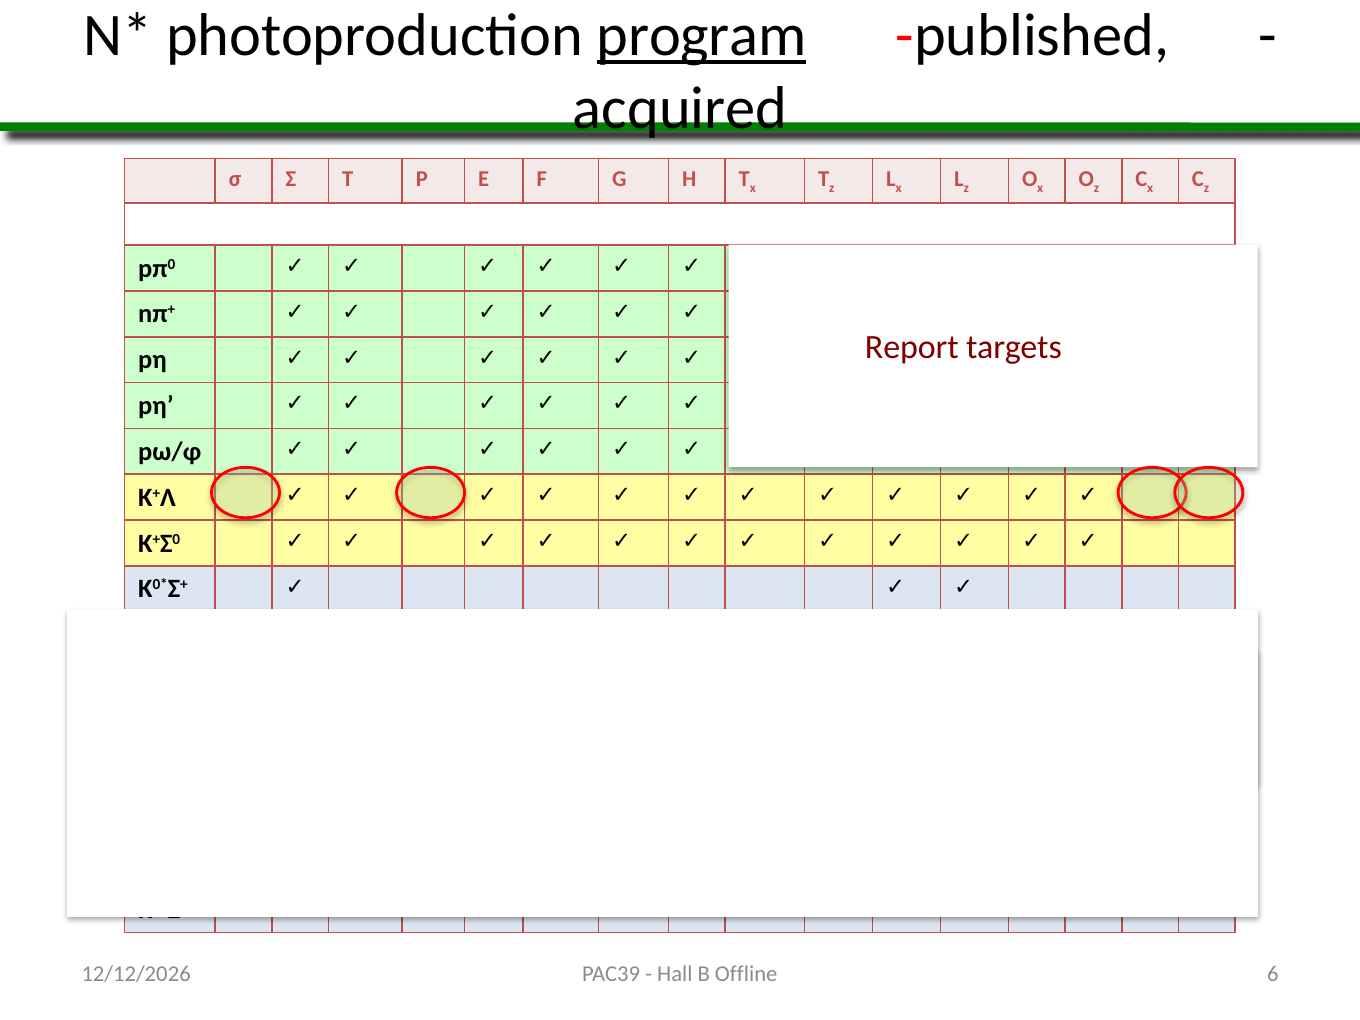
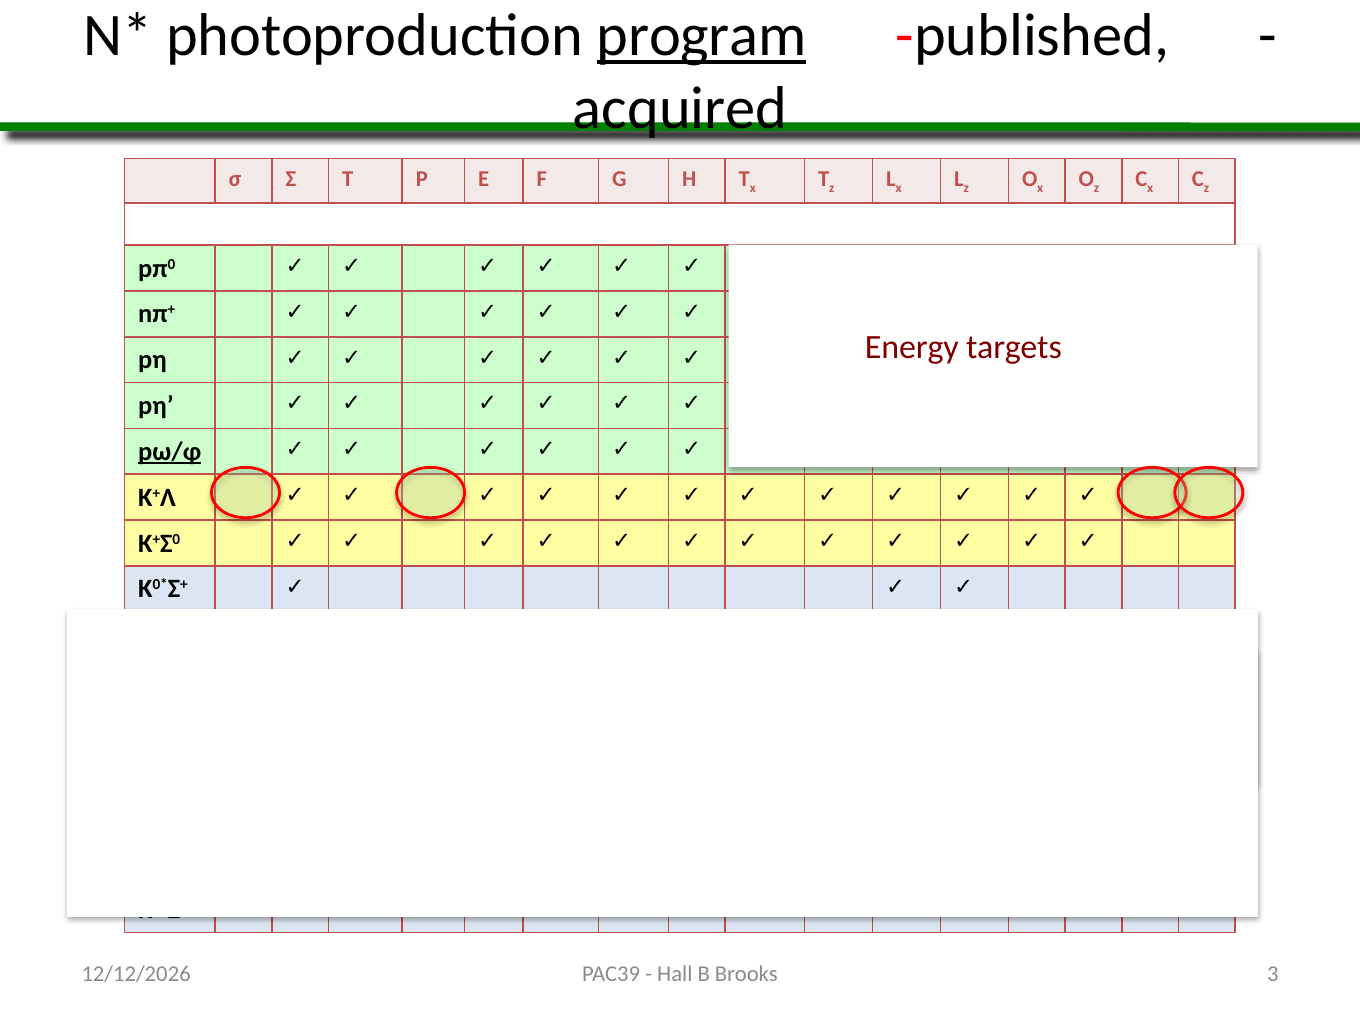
Report: Report -> Energy
pω/φ underline: none -> present
Offline: Offline -> Brooks
6: 6 -> 3
